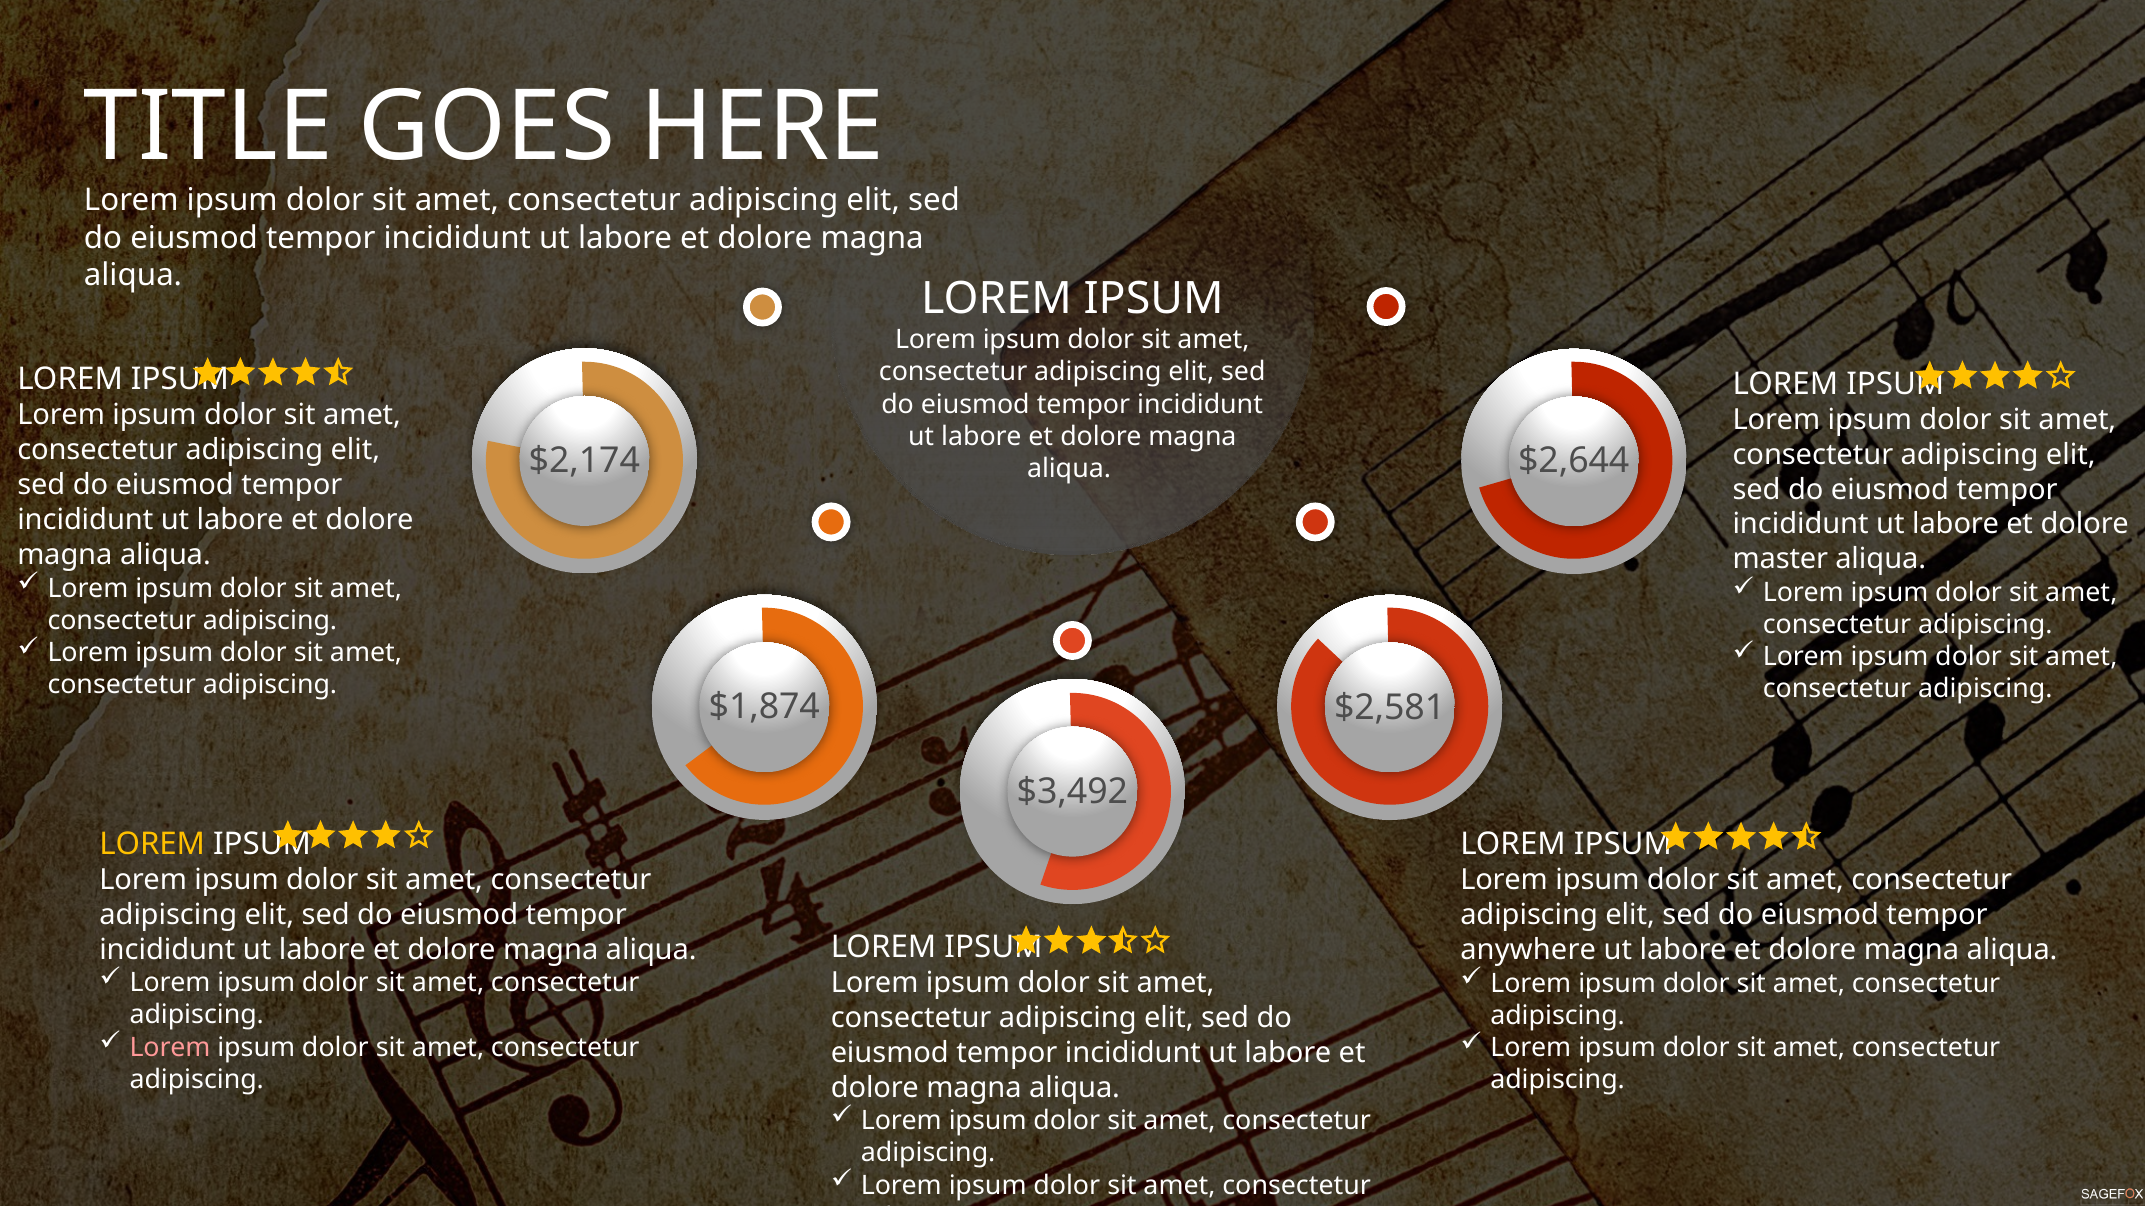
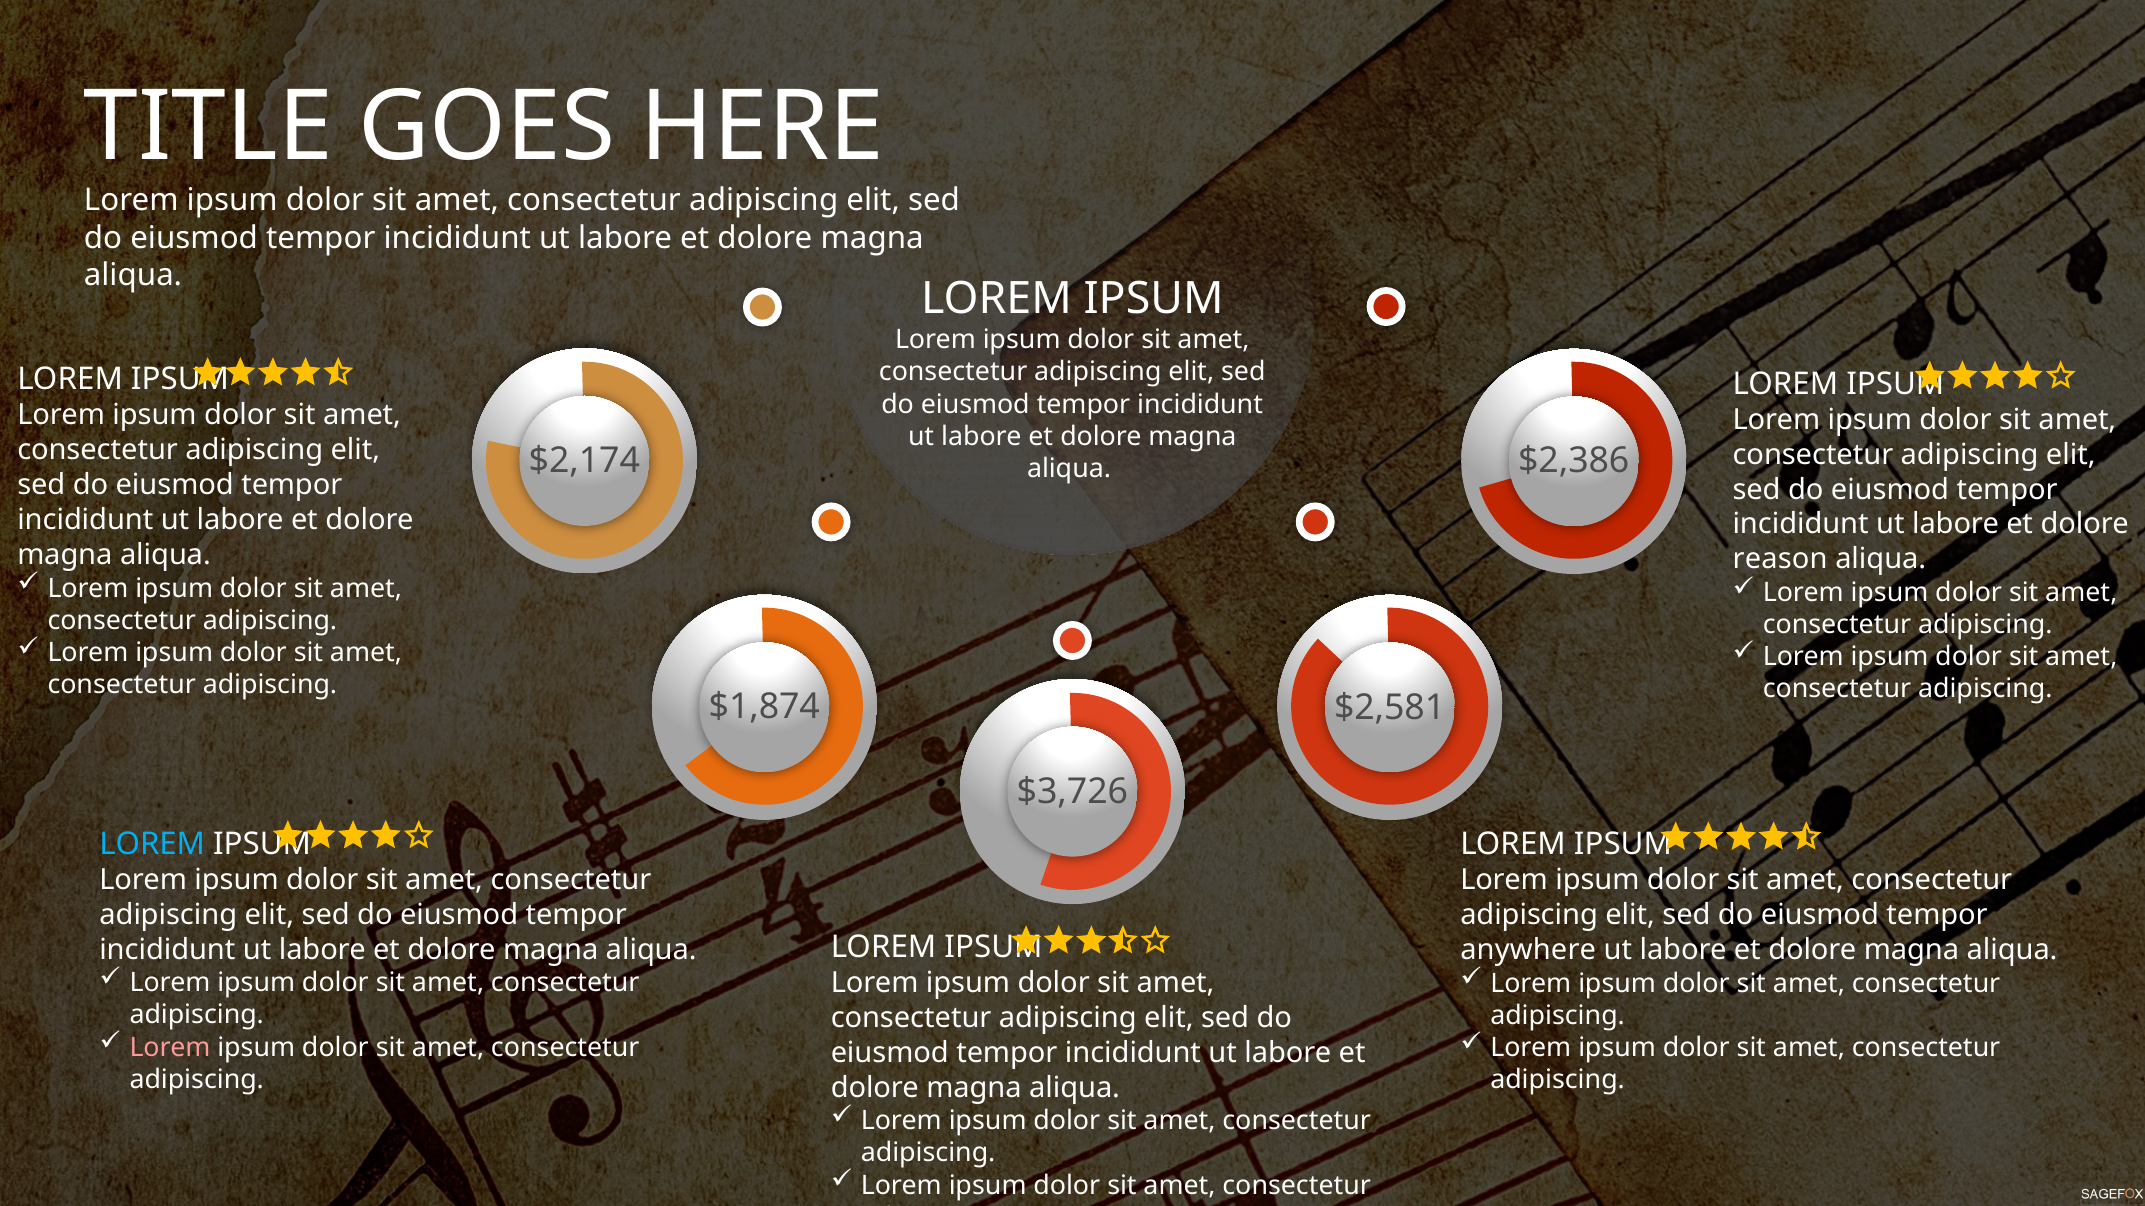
$2,644: $2,644 -> $2,386
master: master -> reason
$3,492: $3,492 -> $3,726
LOREM at (152, 844) colour: yellow -> light blue
